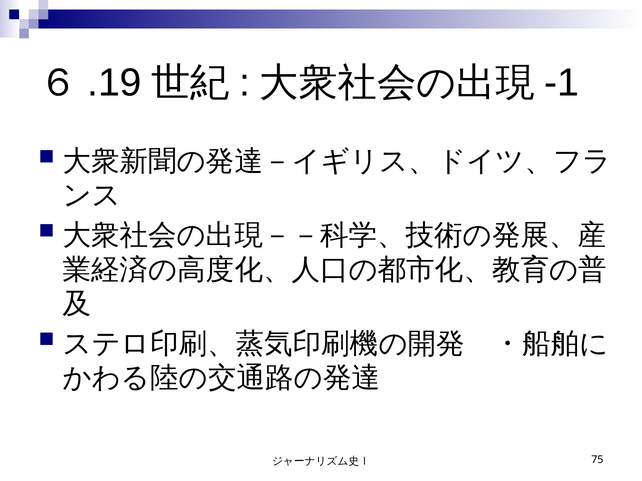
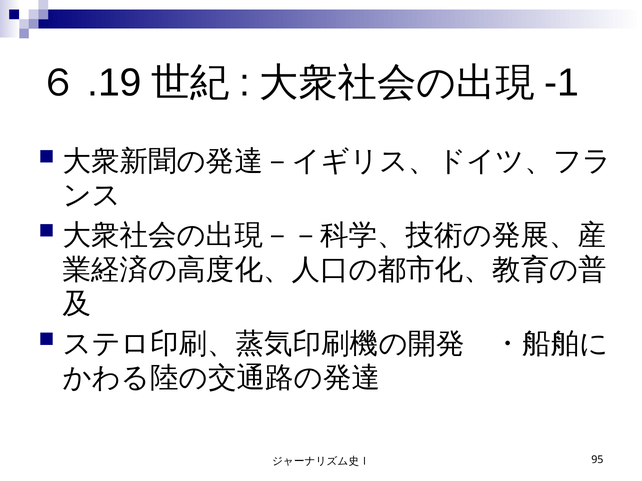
75: 75 -> 95
